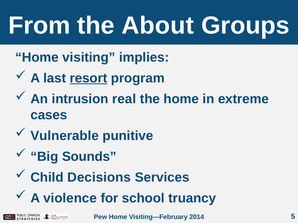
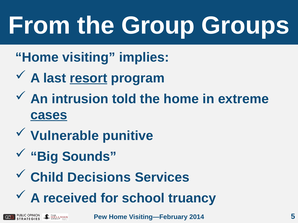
About: About -> Group
real: real -> told
cases underline: none -> present
violence: violence -> received
